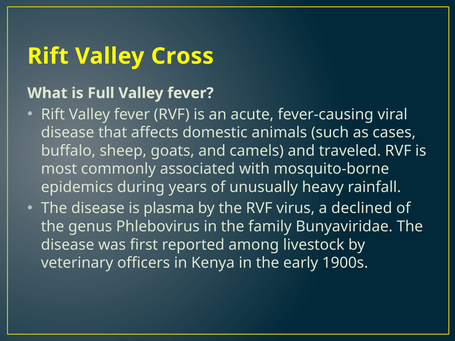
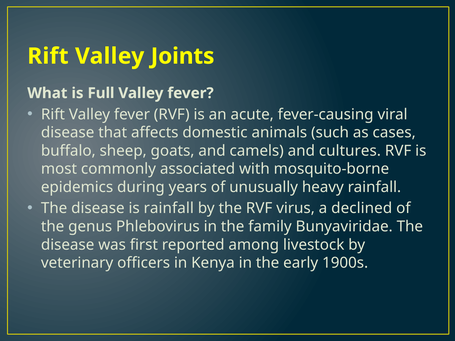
Cross: Cross -> Joints
traveled: traveled -> cultures
is plasma: plasma -> rainfall
